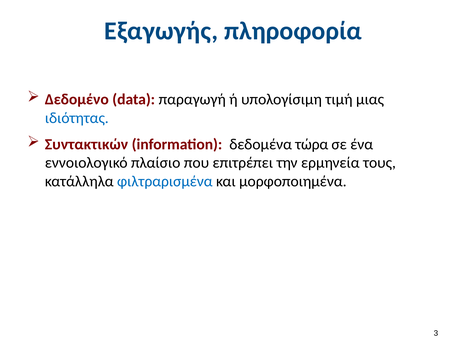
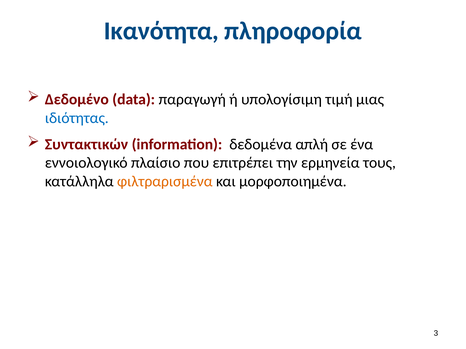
Εξαγωγής: Εξαγωγής -> Ικανότητα
τώρα: τώρα -> απλή
φιλτραρισμένα colour: blue -> orange
